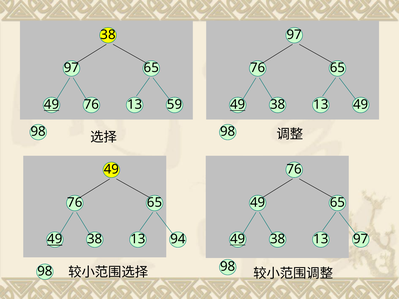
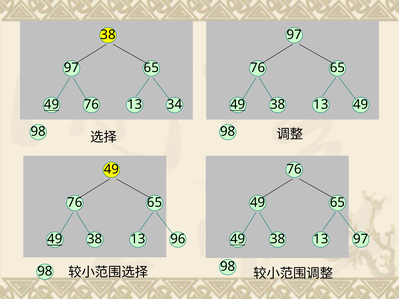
59: 59 -> 34
94: 94 -> 96
